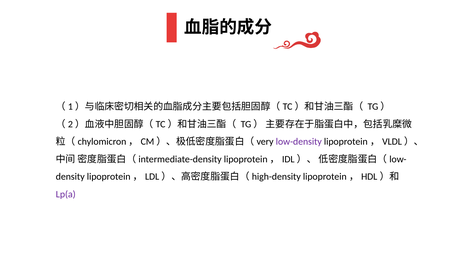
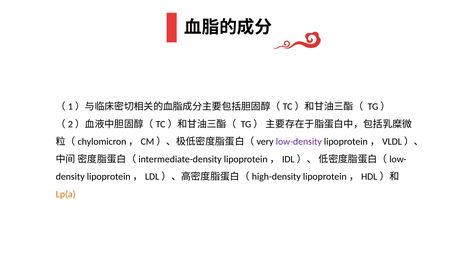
Lp(a colour: purple -> orange
